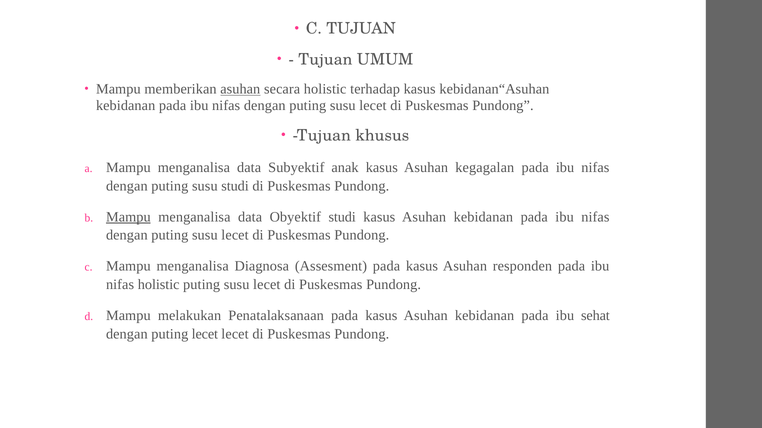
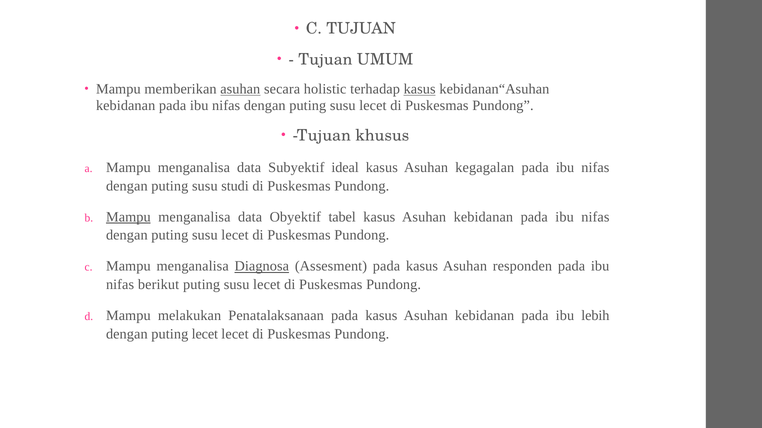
kasus at (420, 89) underline: none -> present
anak: anak -> ideal
Obyektif studi: studi -> tabel
Diagnosa underline: none -> present
nifas holistic: holistic -> berikut
sehat: sehat -> lebih
